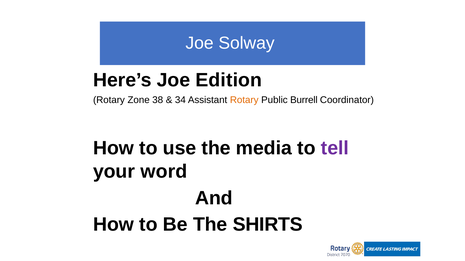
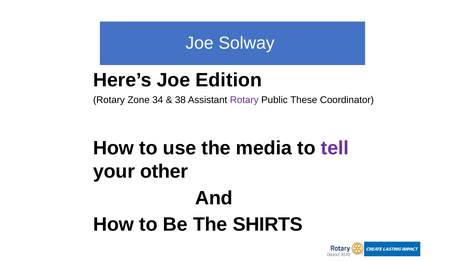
38: 38 -> 34
34: 34 -> 38
Rotary at (244, 100) colour: orange -> purple
Burrell: Burrell -> These
word: word -> other
